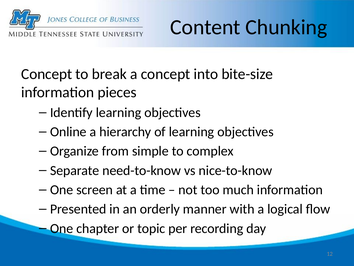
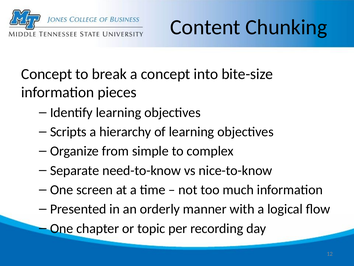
Online: Online -> Scripts
